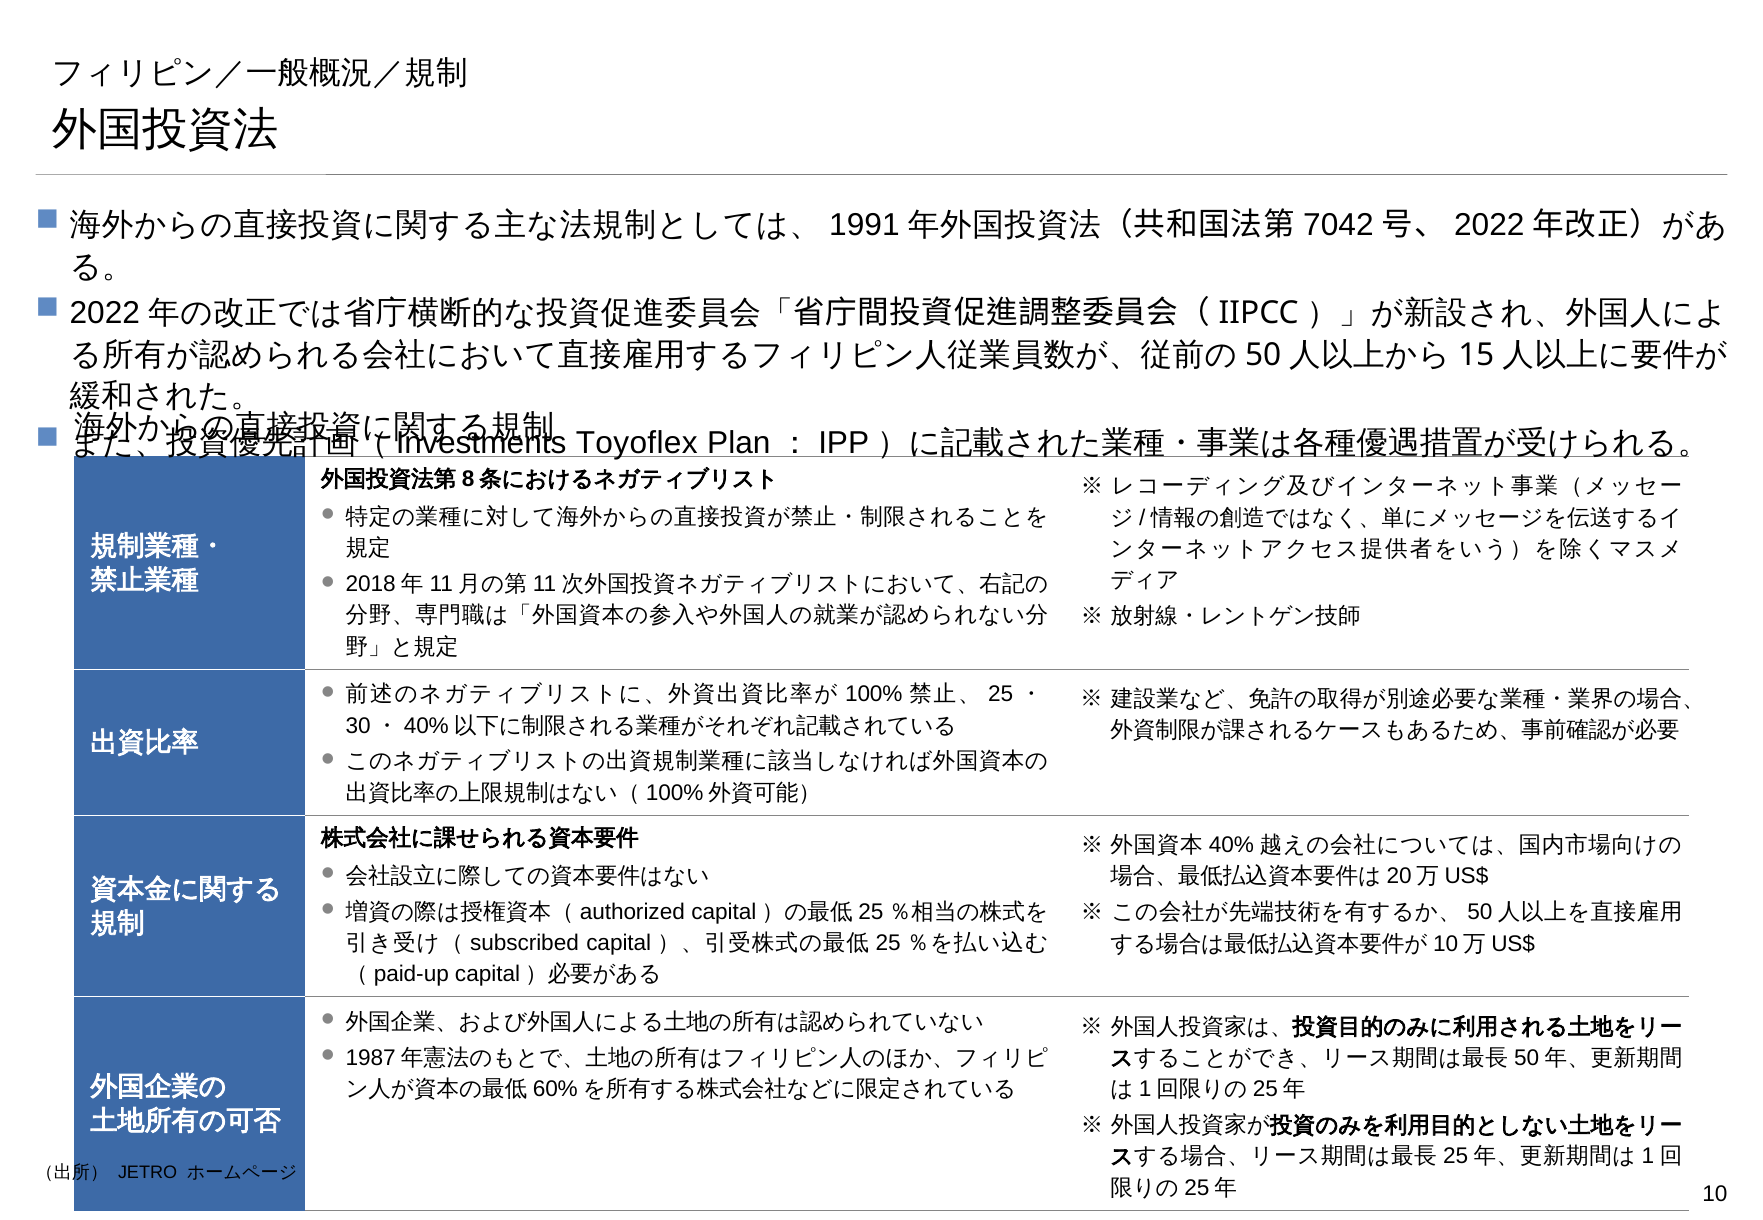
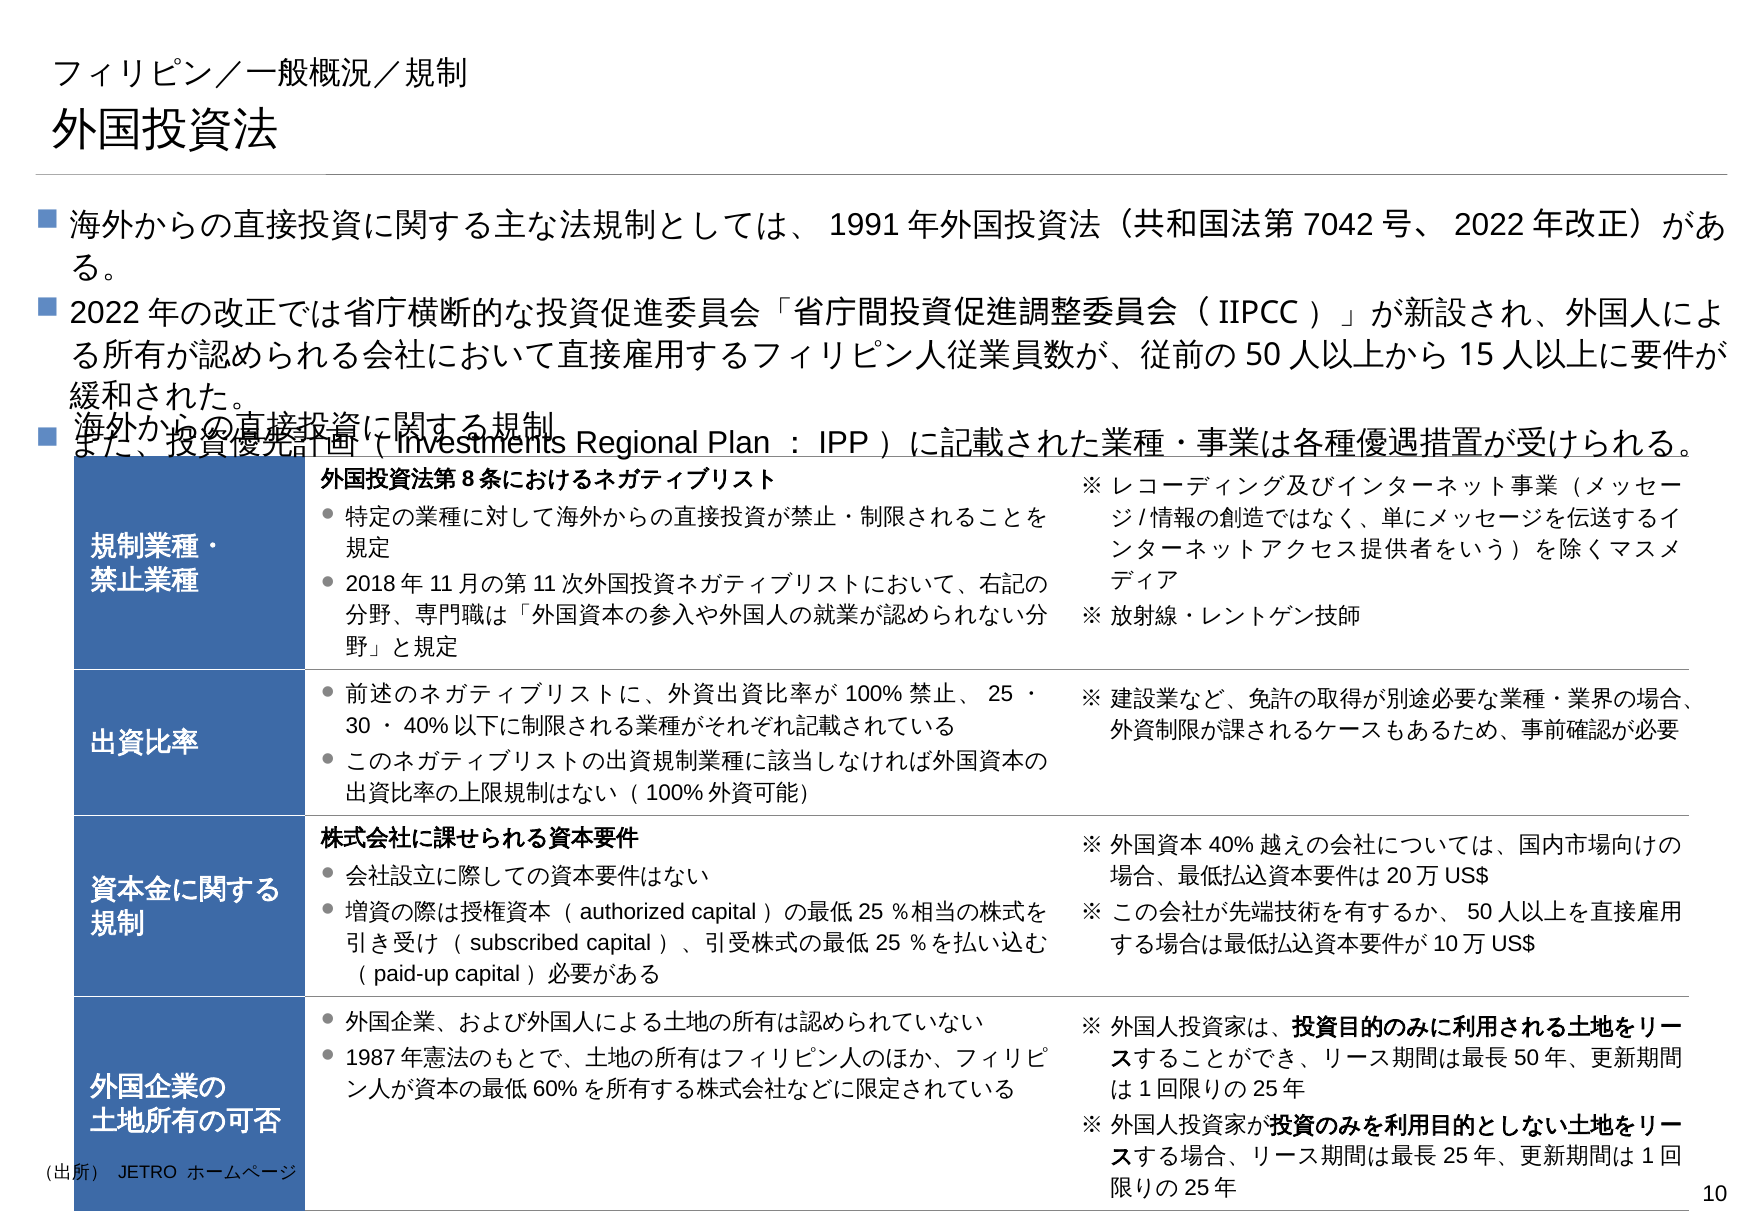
Toyoflex: Toyoflex -> Regional
